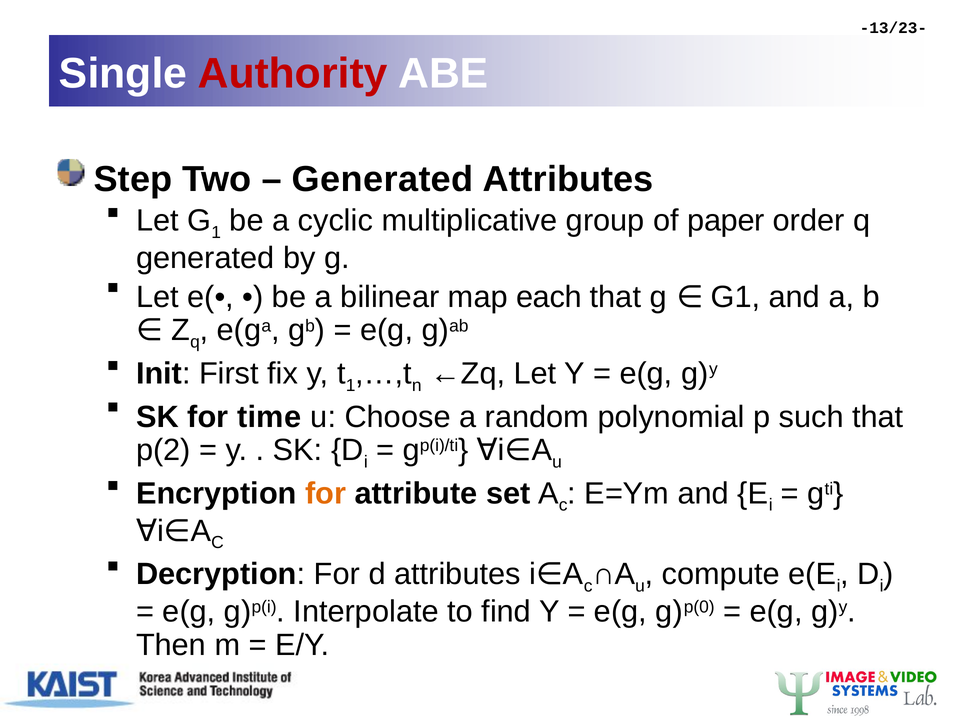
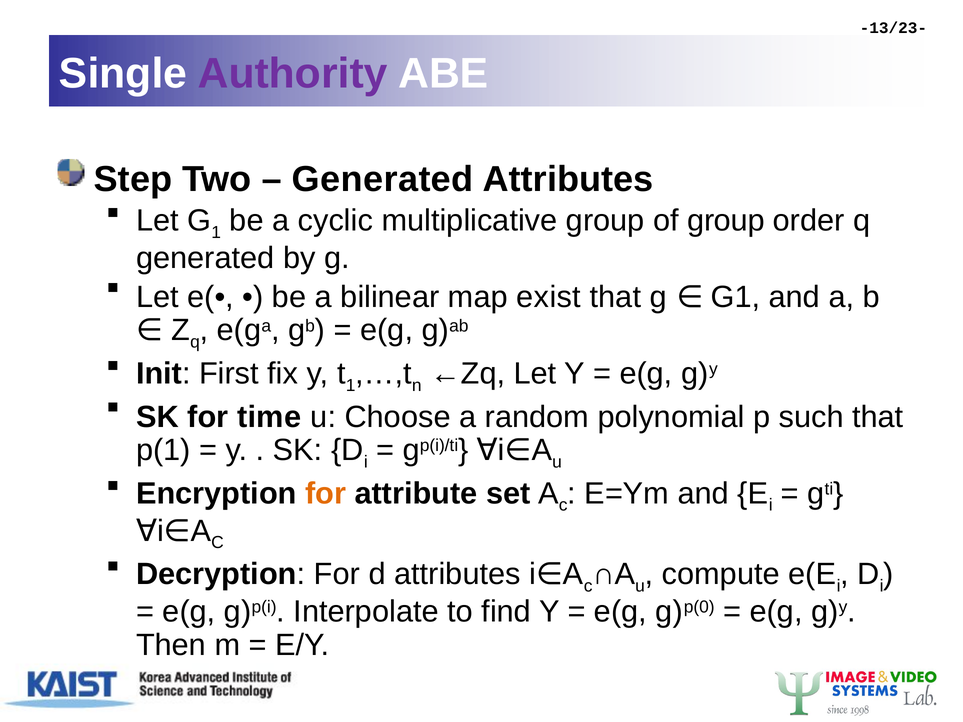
Authority colour: red -> purple
of paper: paper -> group
each: each -> exist
p(2: p(2 -> p(1
